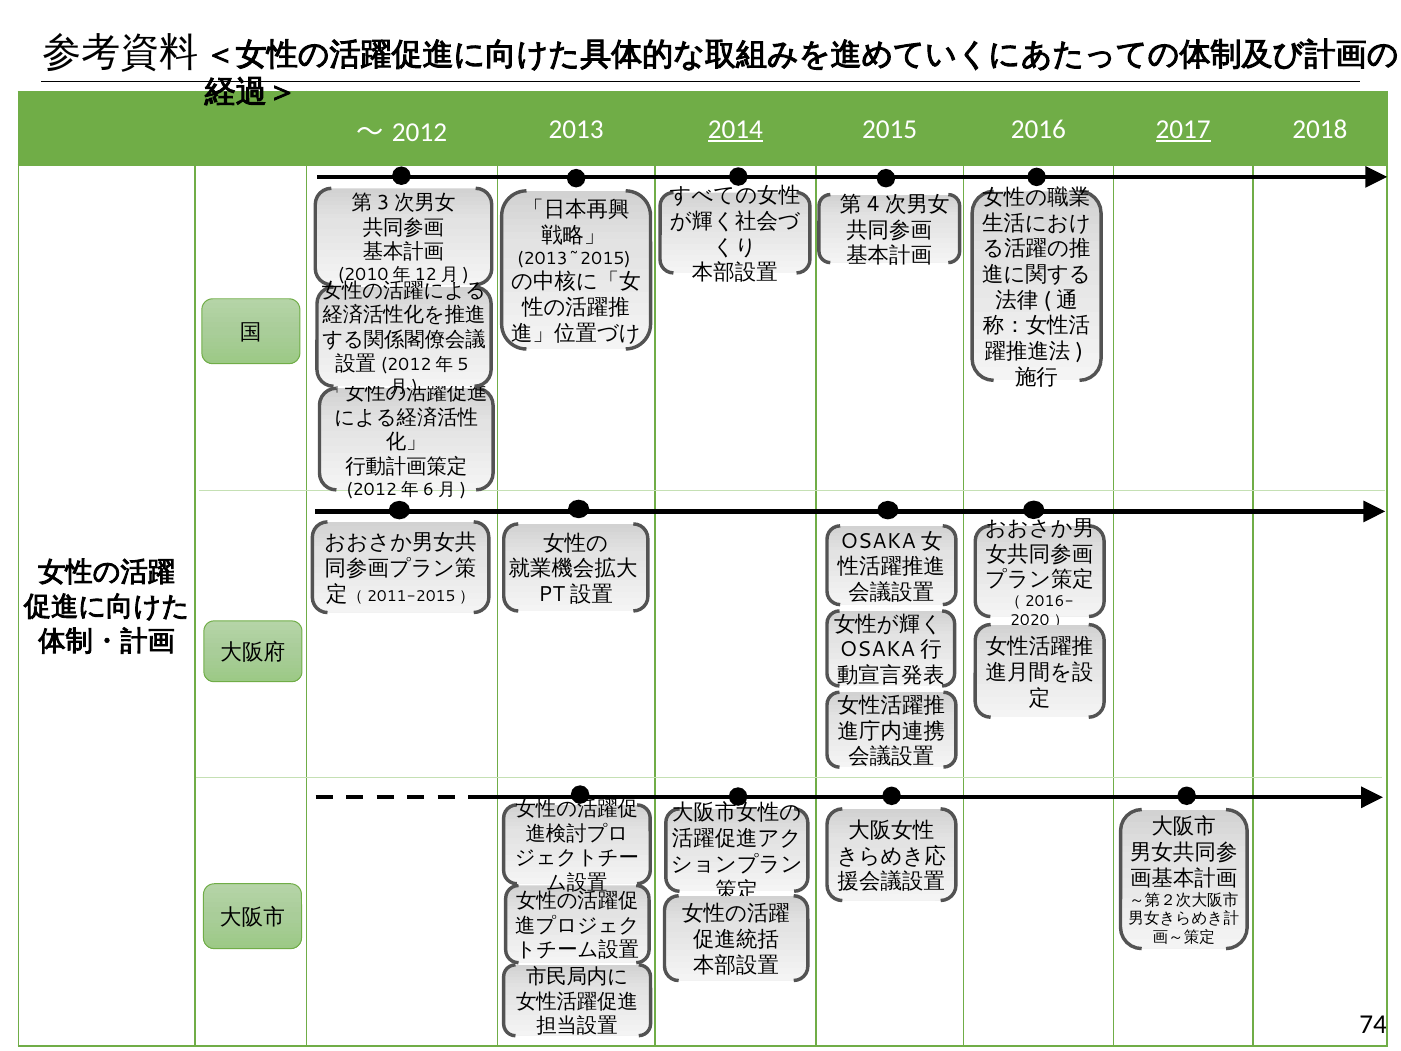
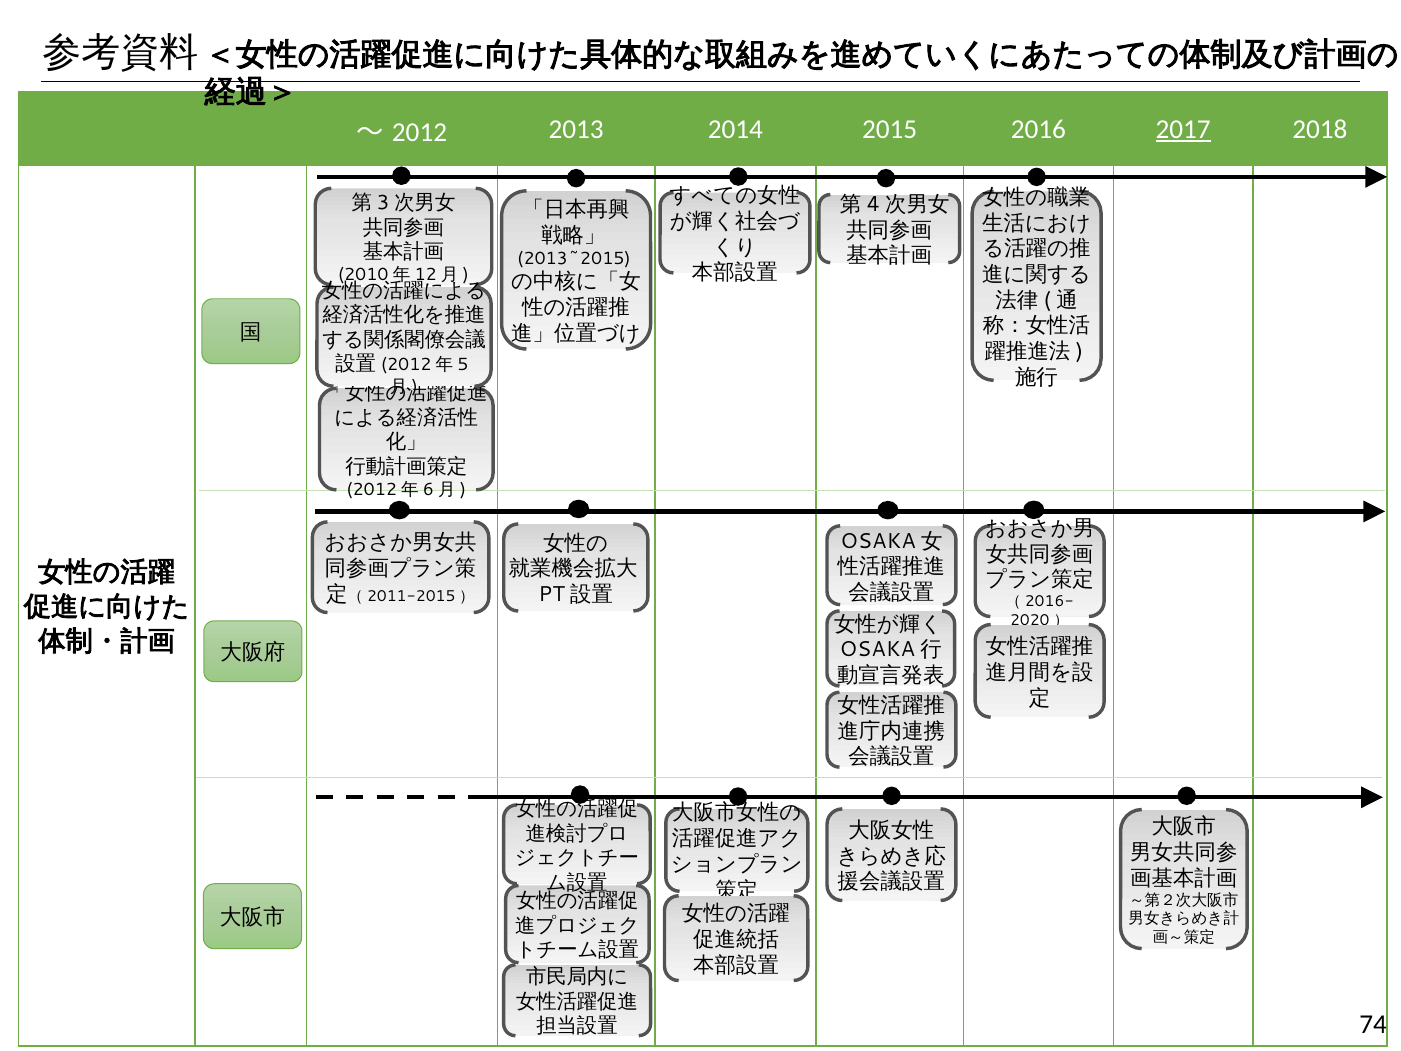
2014 underline: present -> none
